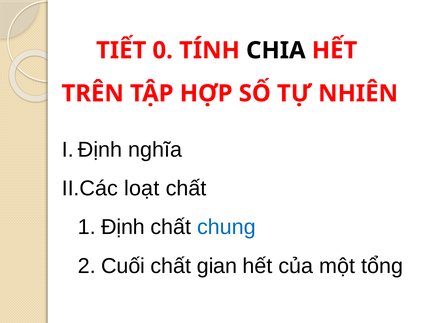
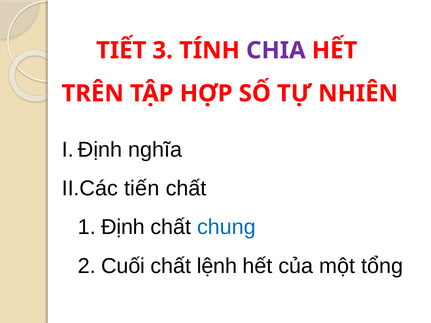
0: 0 -> 3
CHIA colour: black -> purple
loạt: loạt -> tiến
gian: gian -> lệnh
